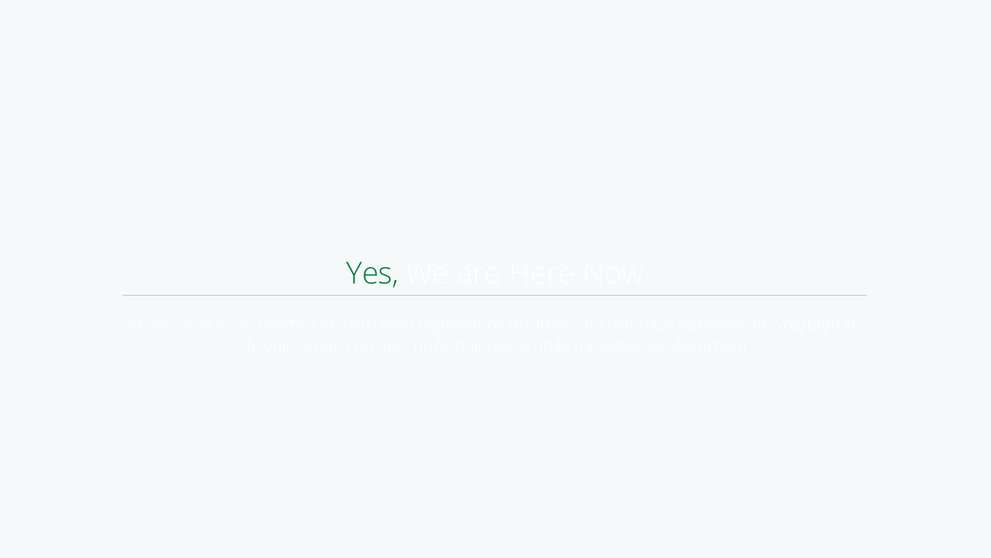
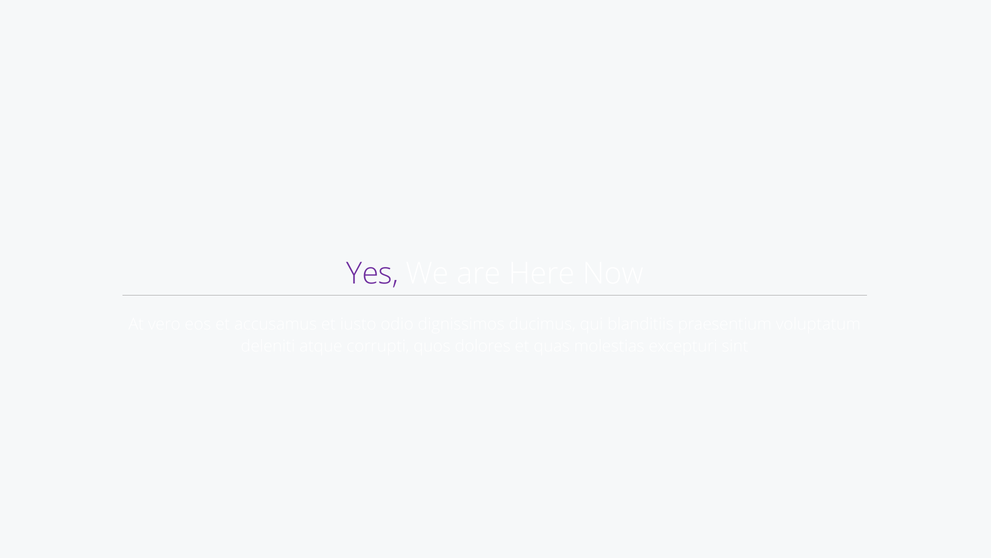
Yes colour: green -> purple
